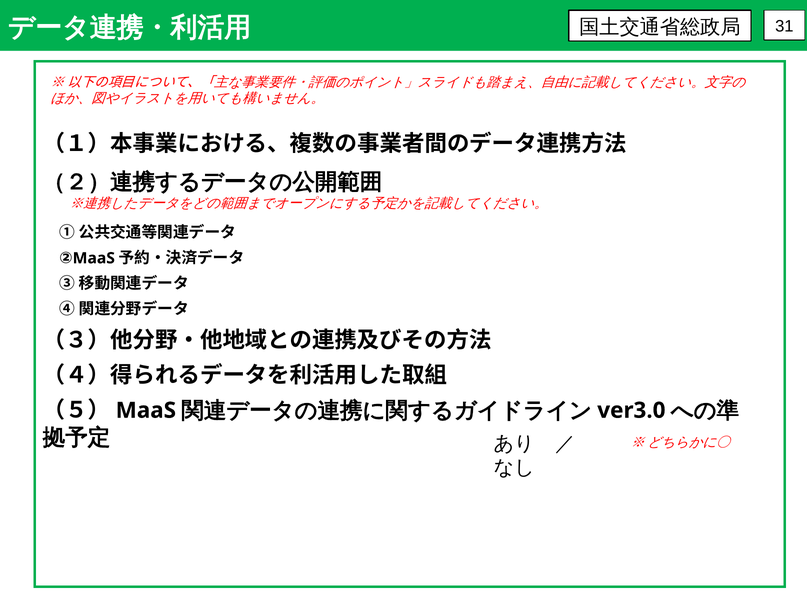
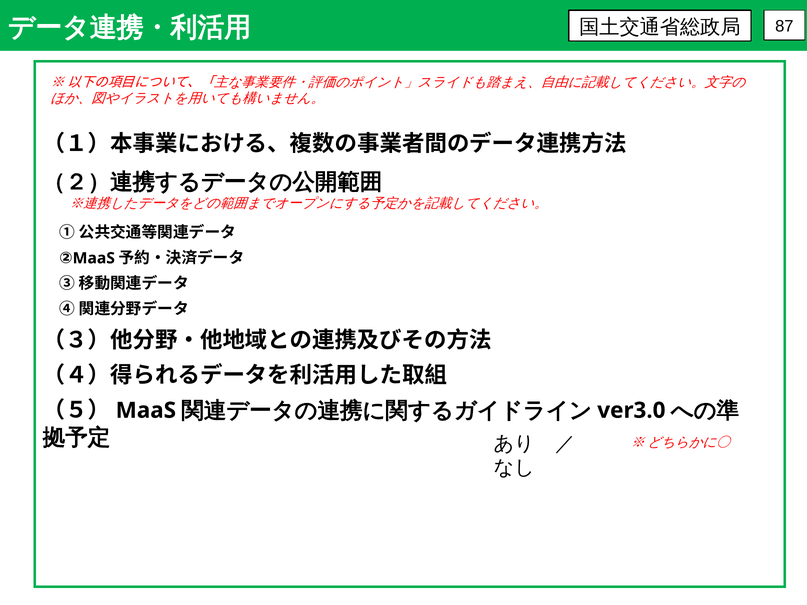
31: 31 -> 87
